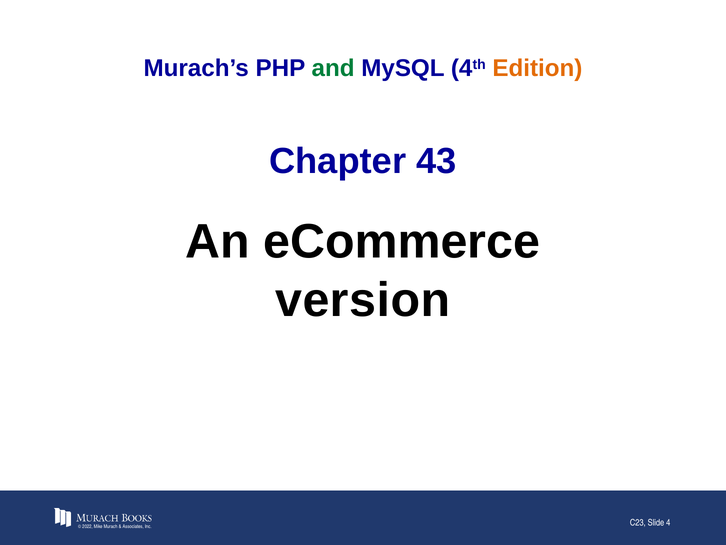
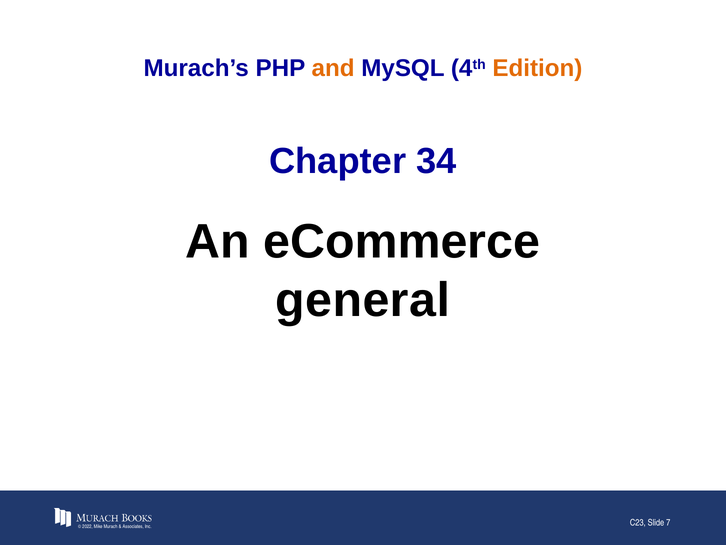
and colour: green -> orange
43: 43 -> 34
version: version -> general
4: 4 -> 7
